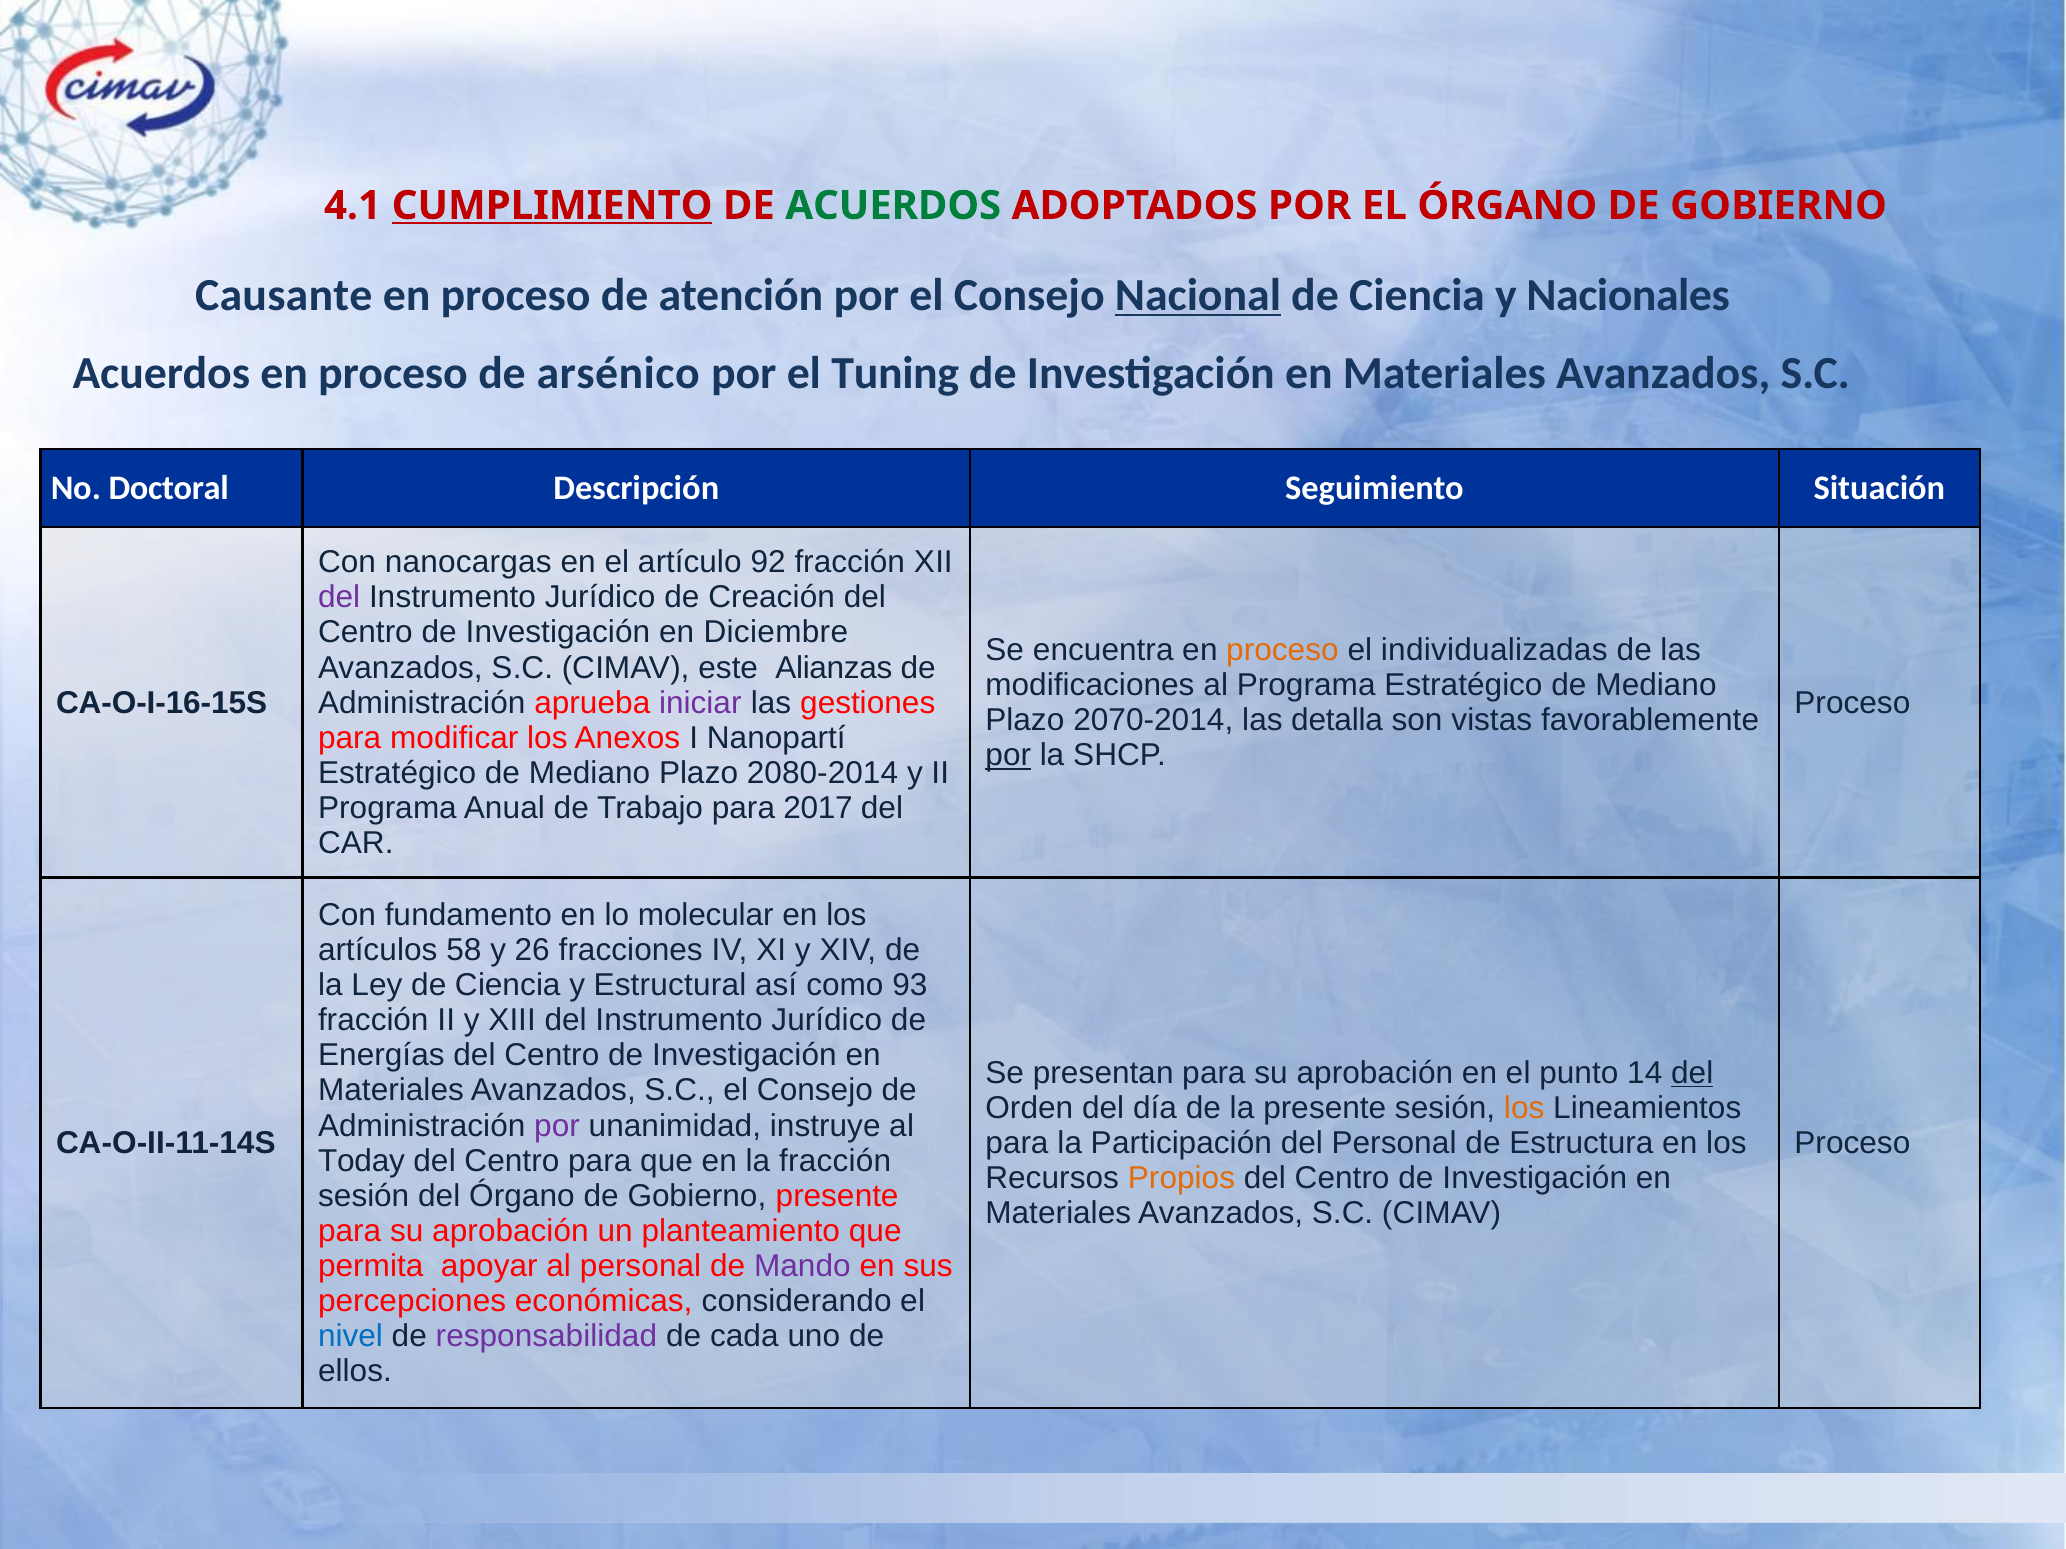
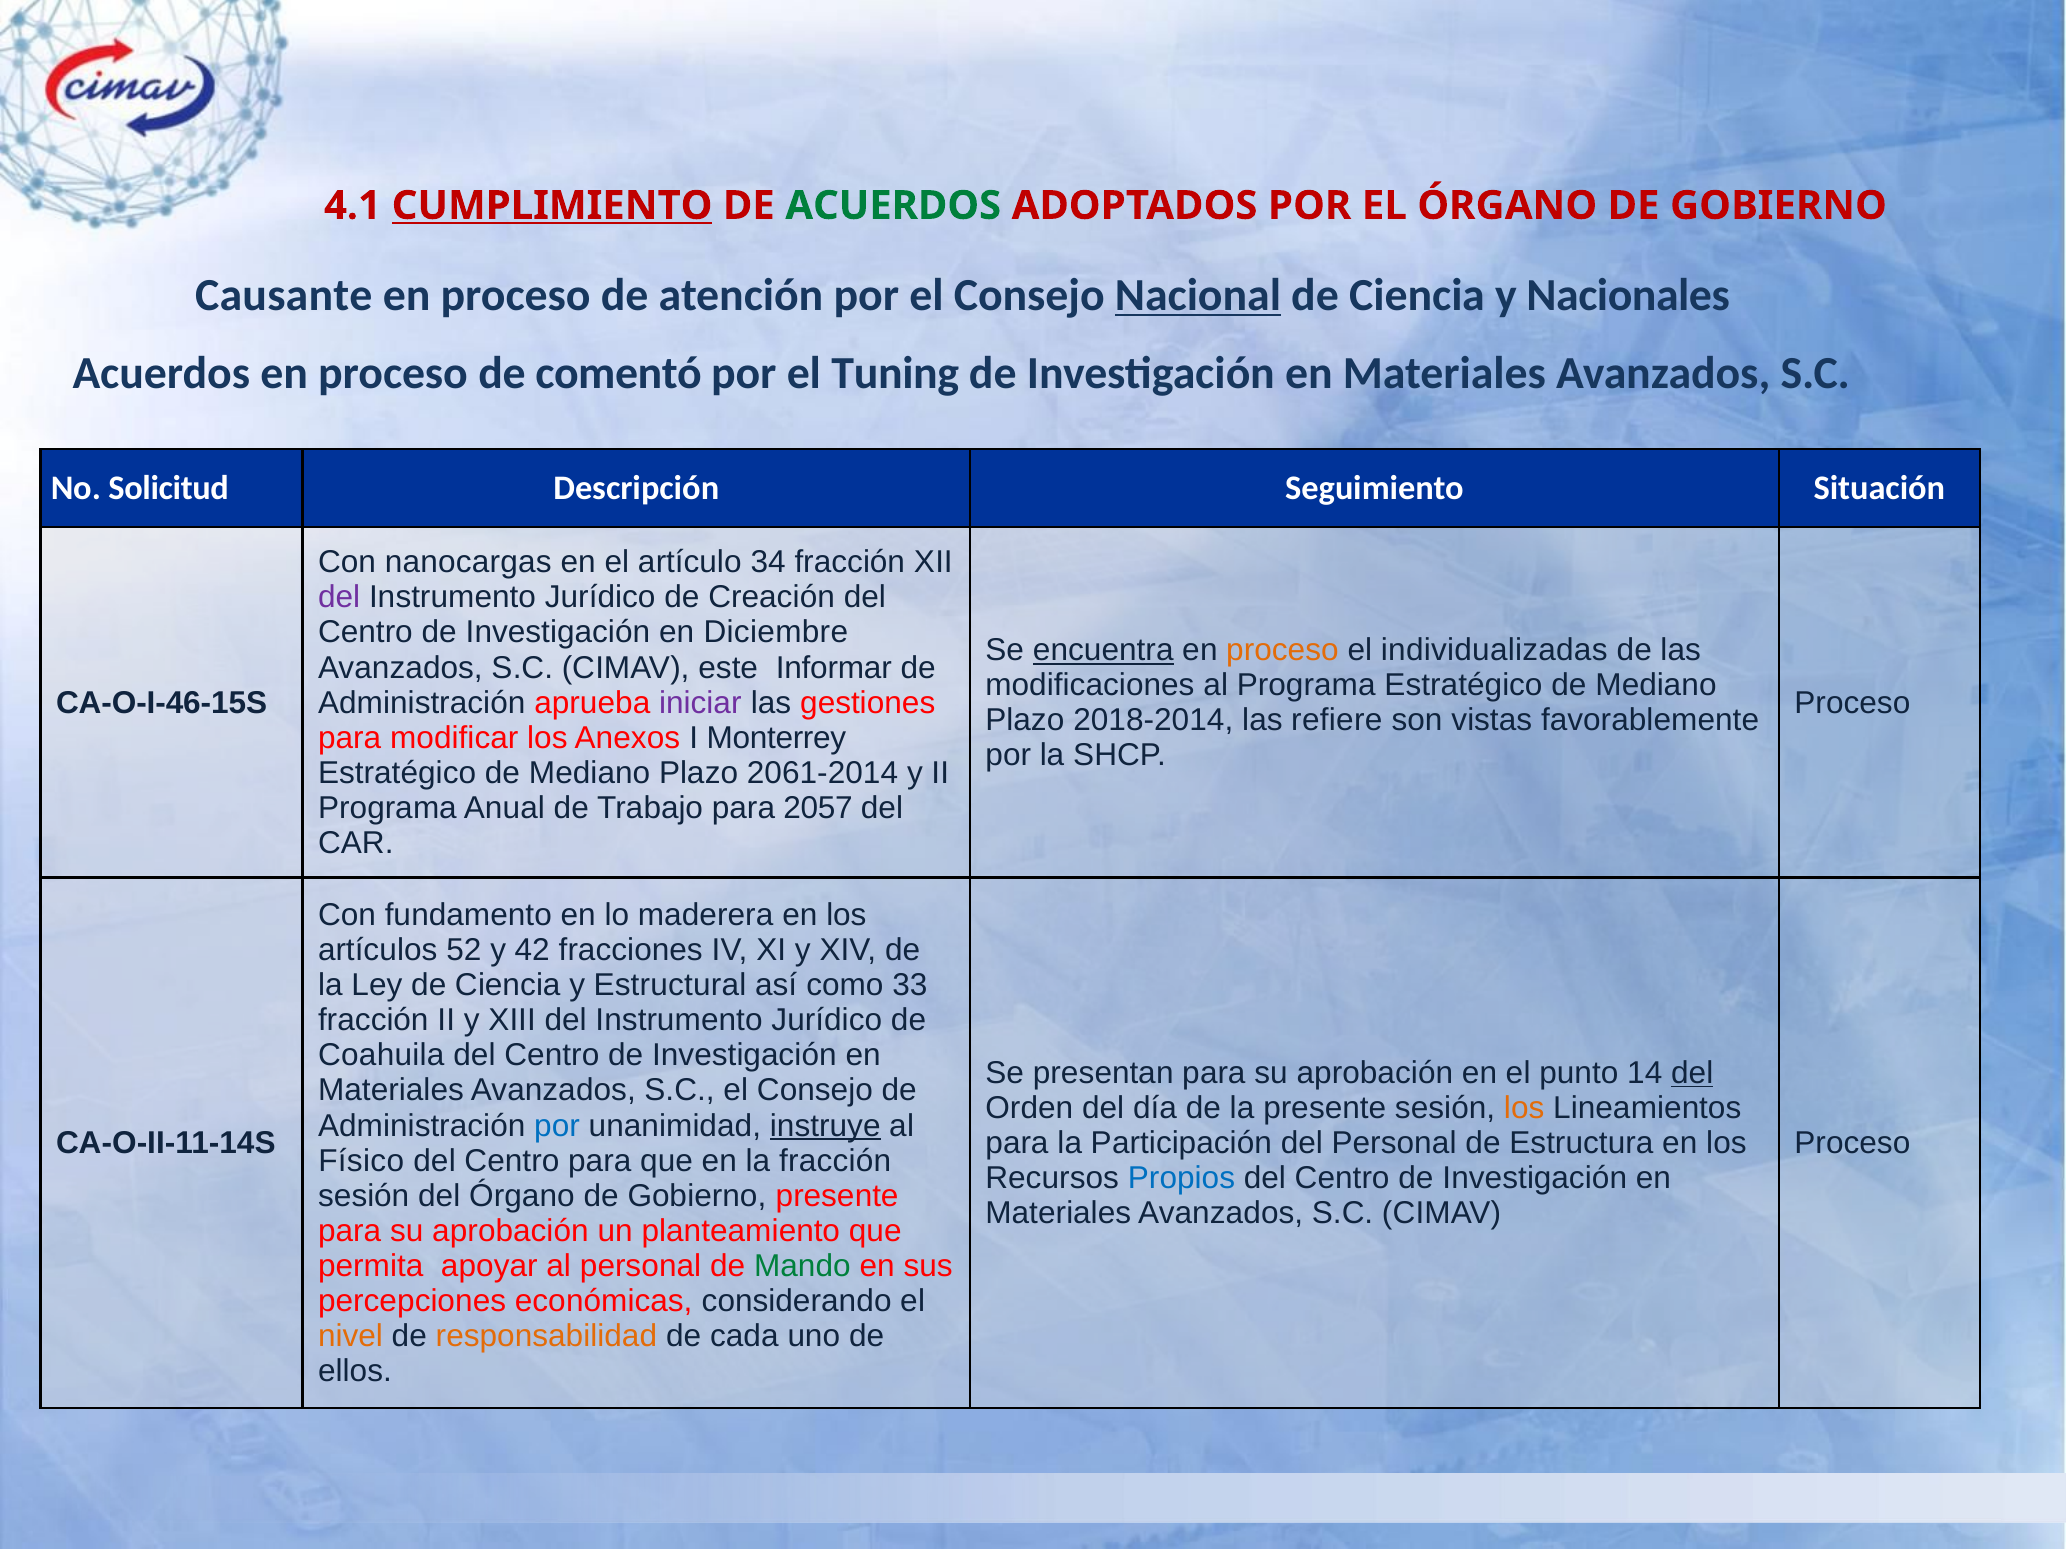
arsénico: arsénico -> comentó
Doctoral: Doctoral -> Solicitud
92: 92 -> 34
encuentra underline: none -> present
Alianzas: Alianzas -> Informar
CA-O-I-16-15S: CA-O-I-16-15S -> CA-O-I-46-15S
2070-2014: 2070-2014 -> 2018-2014
detalla: detalla -> refiere
Nanopartí: Nanopartí -> Monterrey
por at (1008, 756) underline: present -> none
2080-2014: 2080-2014 -> 2061-2014
2017: 2017 -> 2057
molecular: molecular -> maderera
58: 58 -> 52
26: 26 -> 42
93: 93 -> 33
Energías: Energías -> Coahuila
por at (557, 1126) colour: purple -> blue
instruye underline: none -> present
Today: Today -> Físico
Propios colour: orange -> blue
Mando colour: purple -> green
nivel colour: blue -> orange
responsabilidad colour: purple -> orange
